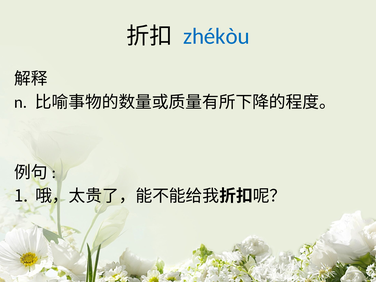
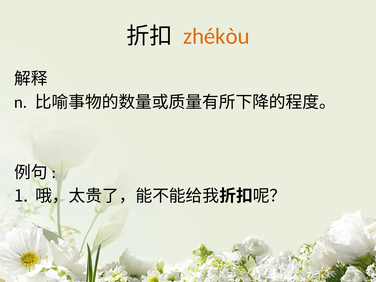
zhékòu colour: blue -> orange
